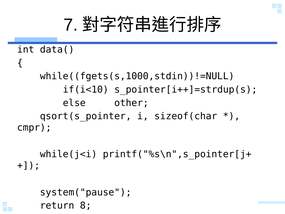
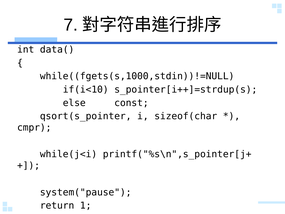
other: other -> const
8: 8 -> 1
